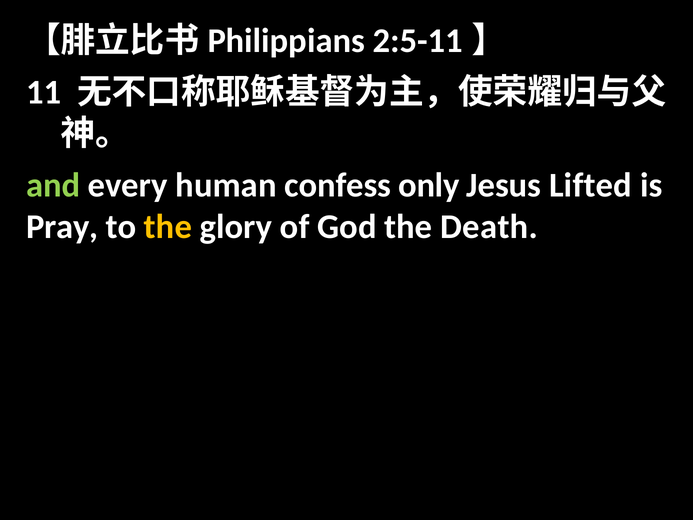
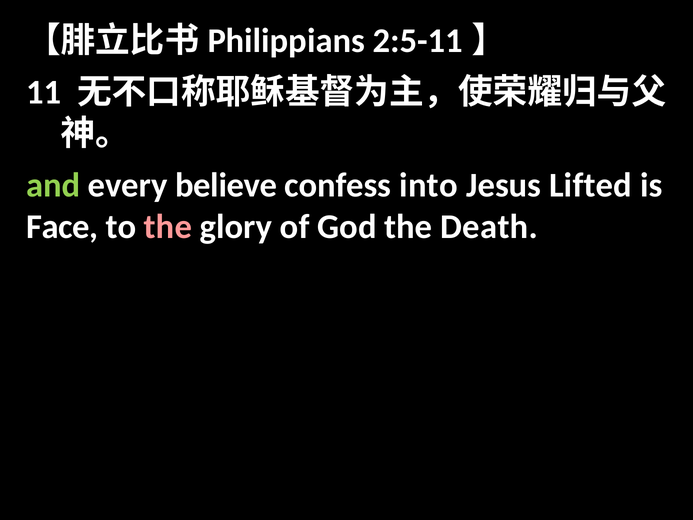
human: human -> believe
only: only -> into
Pray: Pray -> Face
the at (168, 227) colour: yellow -> pink
